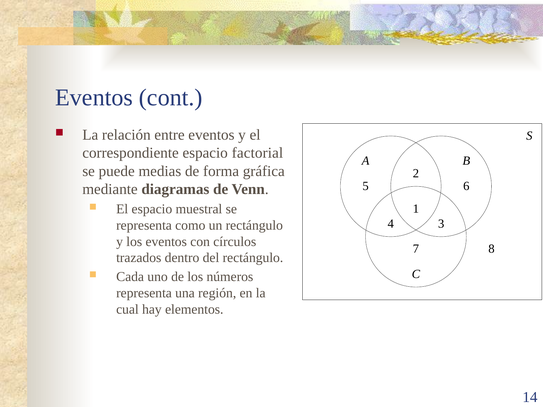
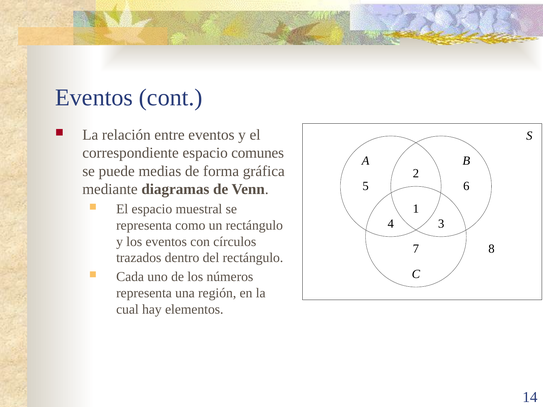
factorial: factorial -> comunes
